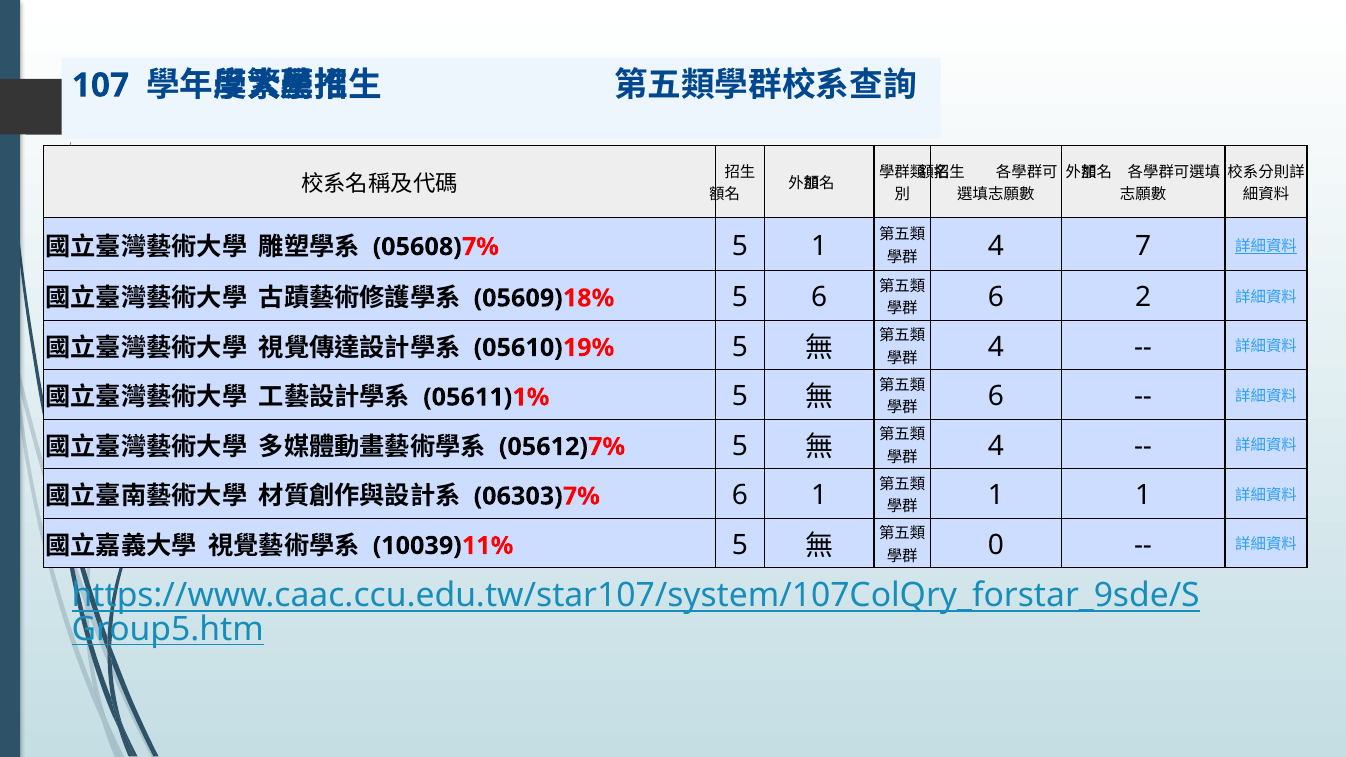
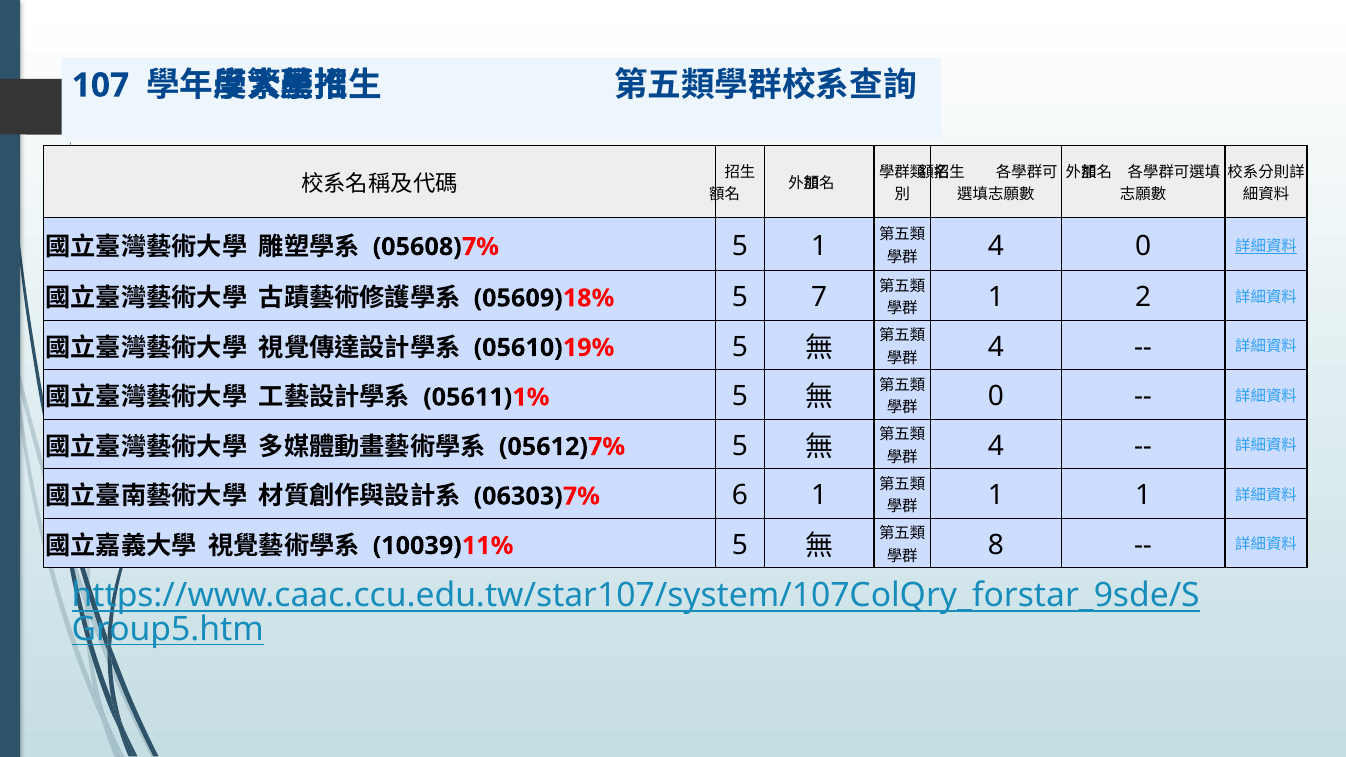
4 7: 7 -> 0
5 6: 6 -> 7
6 at (996, 297): 6 -> 1
6 at (996, 396): 6 -> 0
0: 0 -> 8
